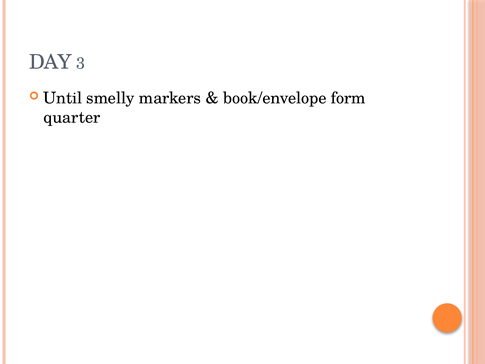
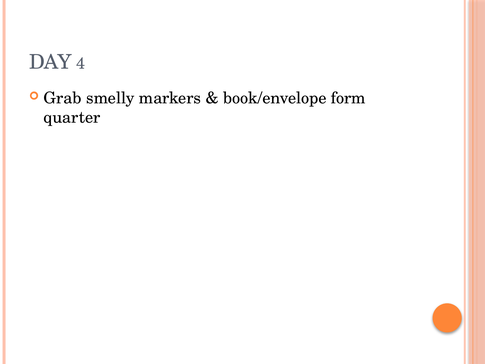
3: 3 -> 4
Until: Until -> Grab
